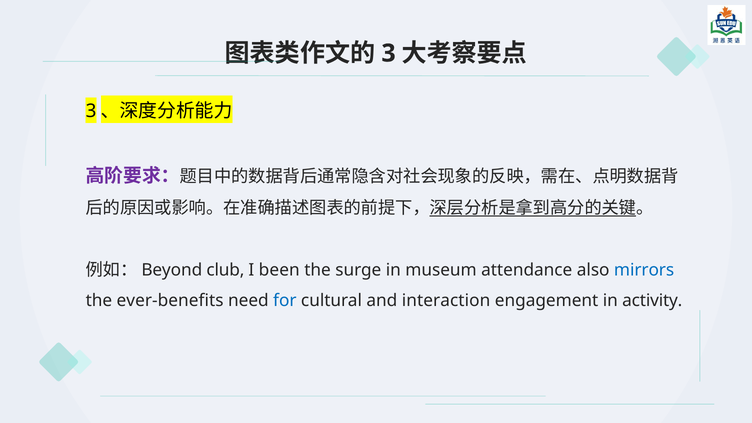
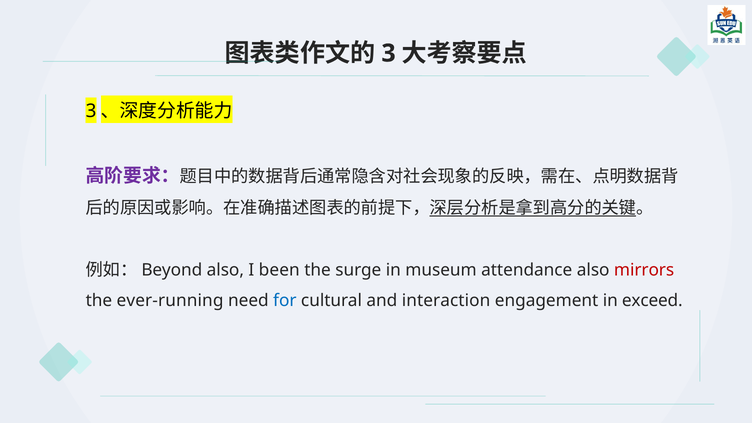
club at (225, 270): club -> also
mirrors colour: blue -> red
ever-benefits: ever-benefits -> ever-running
activity: activity -> exceed
